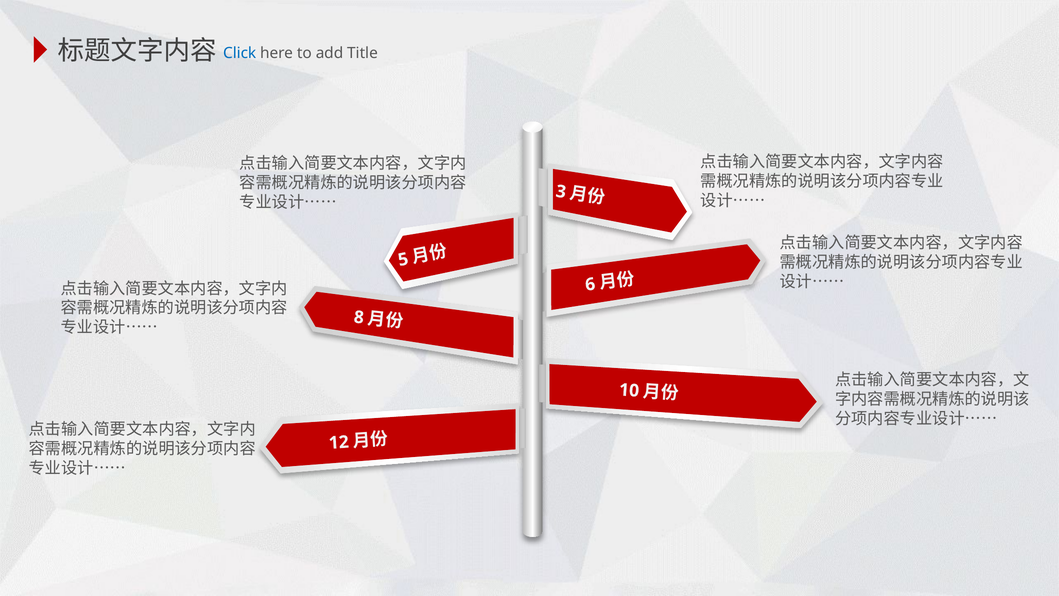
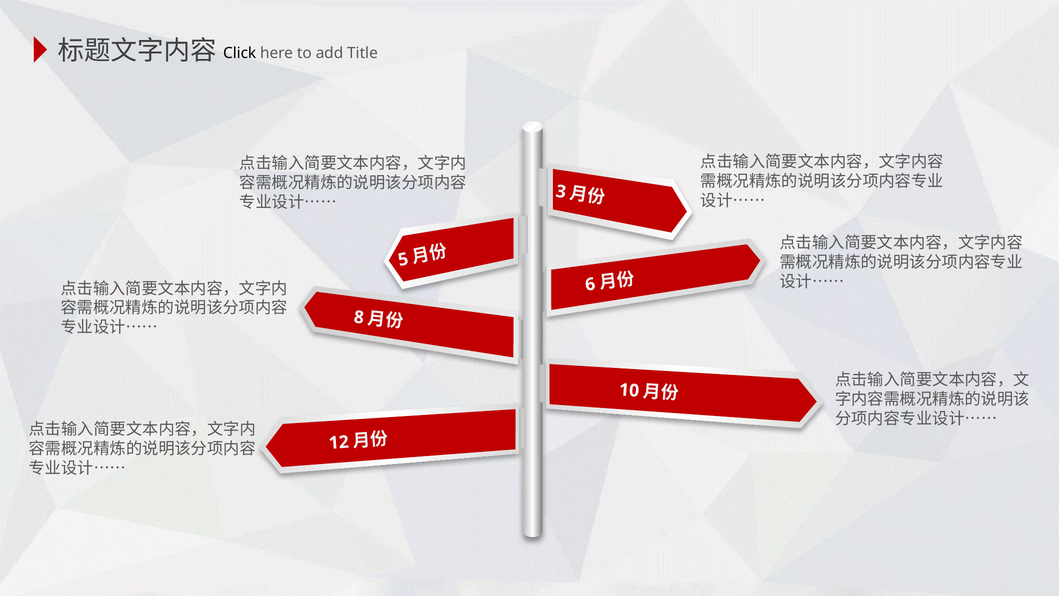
Click colour: blue -> black
